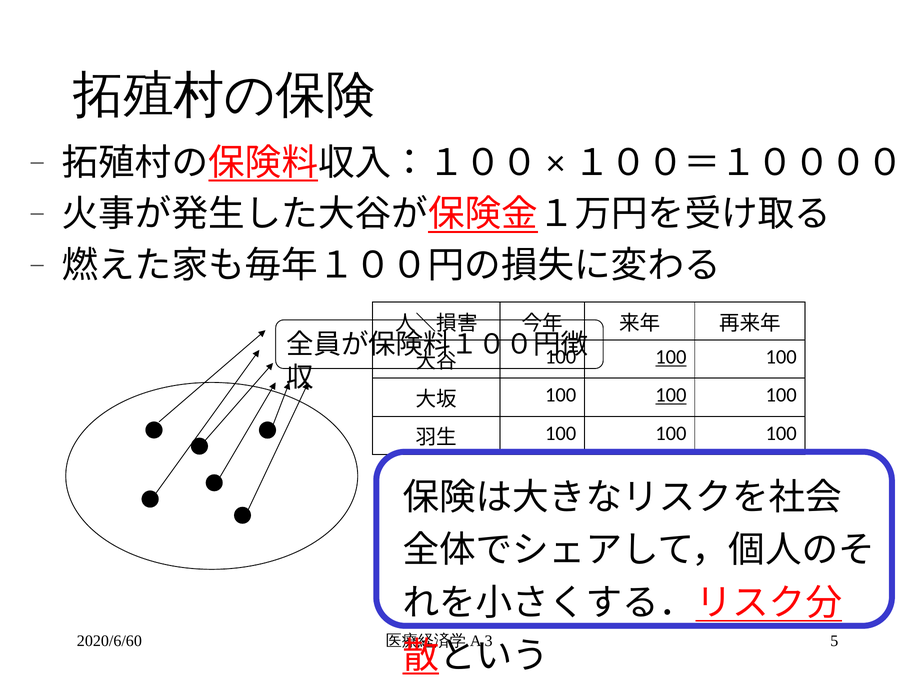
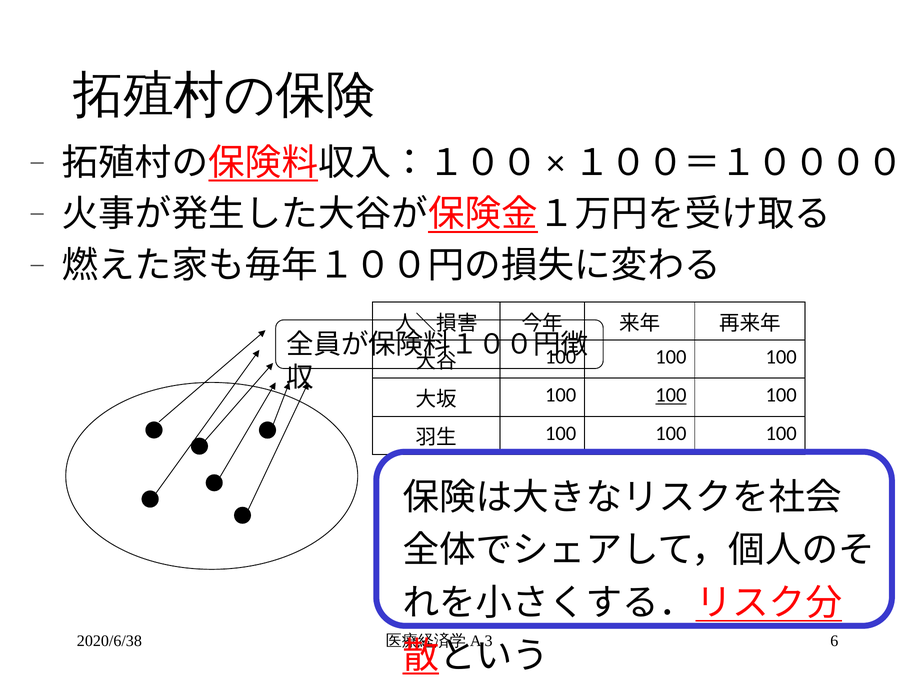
100 at (671, 357) underline: present -> none
2020/6/60: 2020/6/60 -> 2020/6/38
5: 5 -> 6
